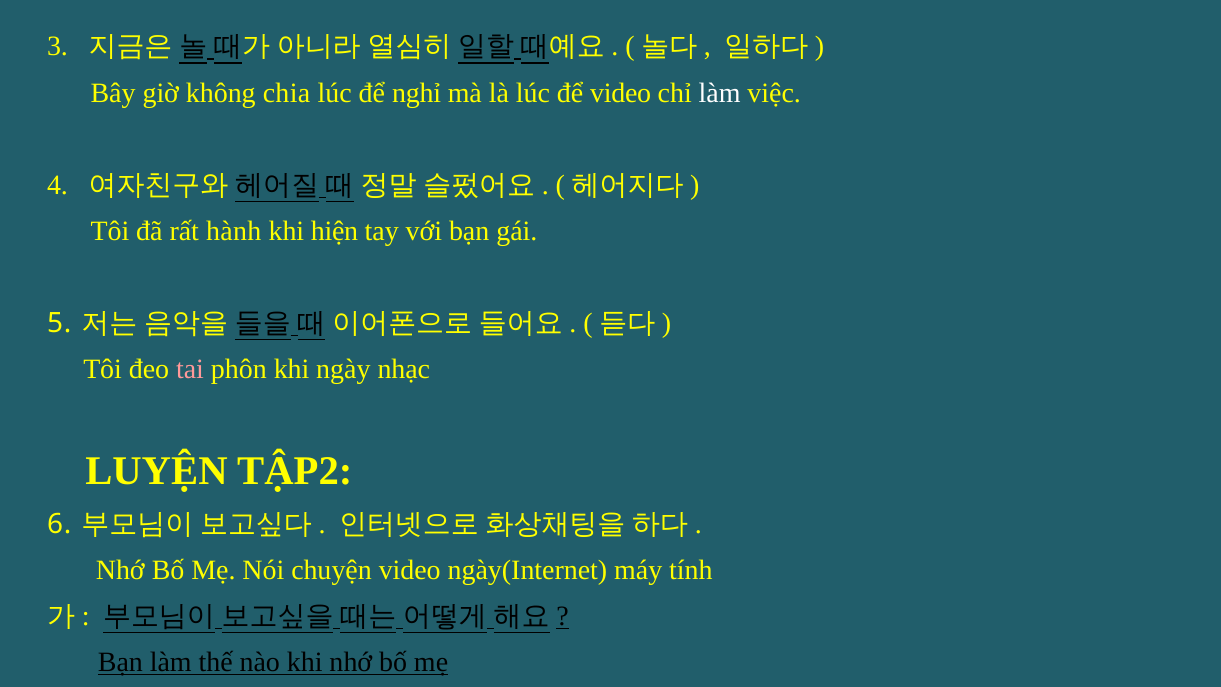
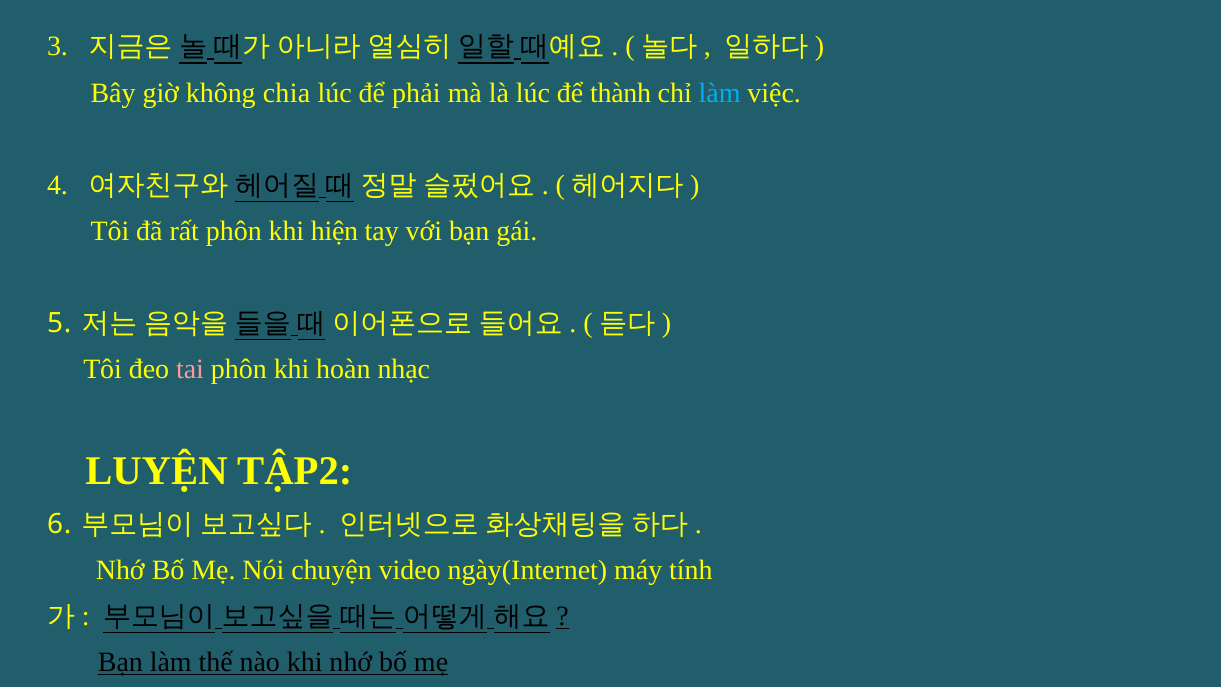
nghỉ: nghỉ -> phải
để video: video -> thành
làm at (720, 93) colour: white -> light blue
rất hành: hành -> phôn
ngày: ngày -> hoàn
